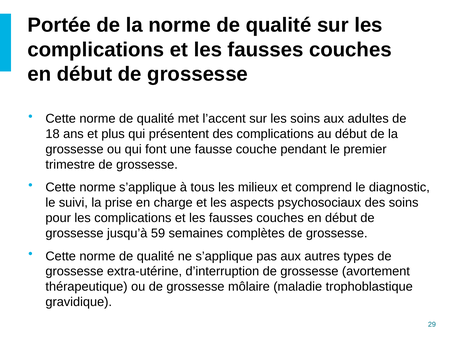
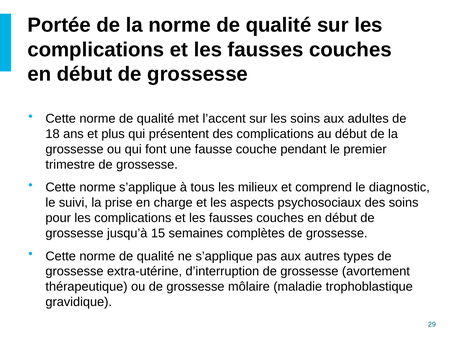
59: 59 -> 15
